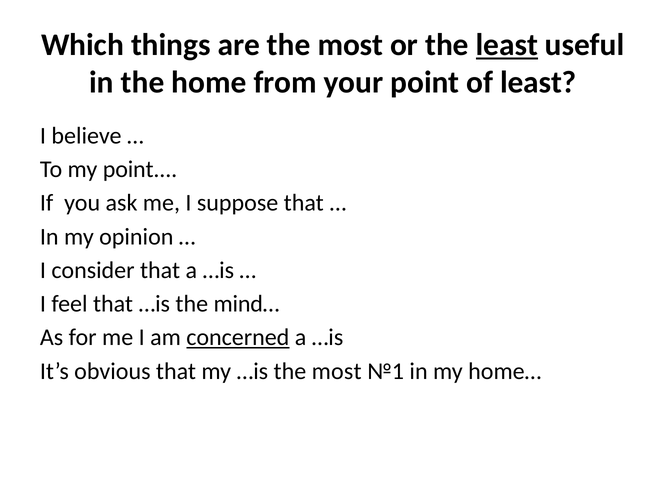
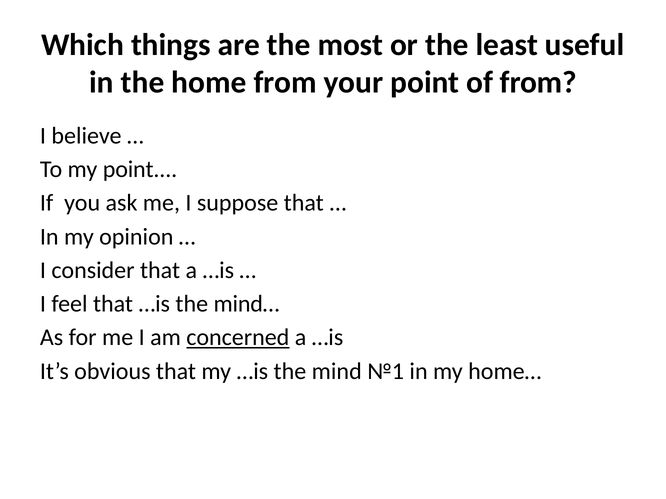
least at (507, 45) underline: present -> none
of least: least -> from
…is the most: most -> mind
